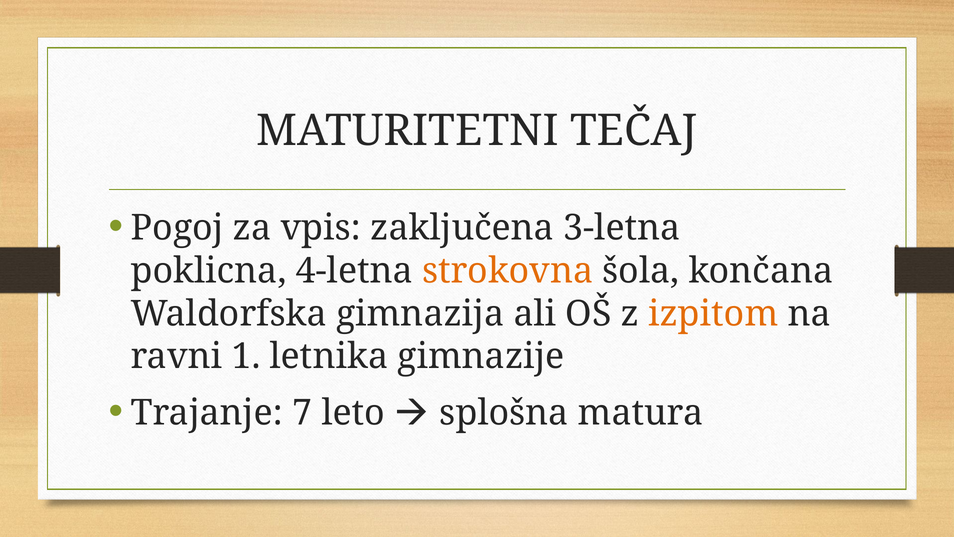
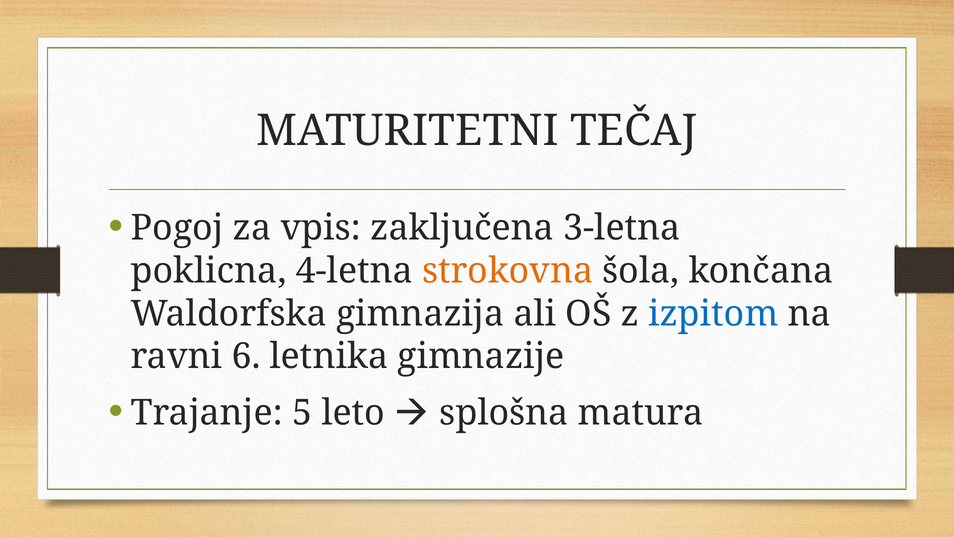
izpitom colour: orange -> blue
1: 1 -> 6
7: 7 -> 5
